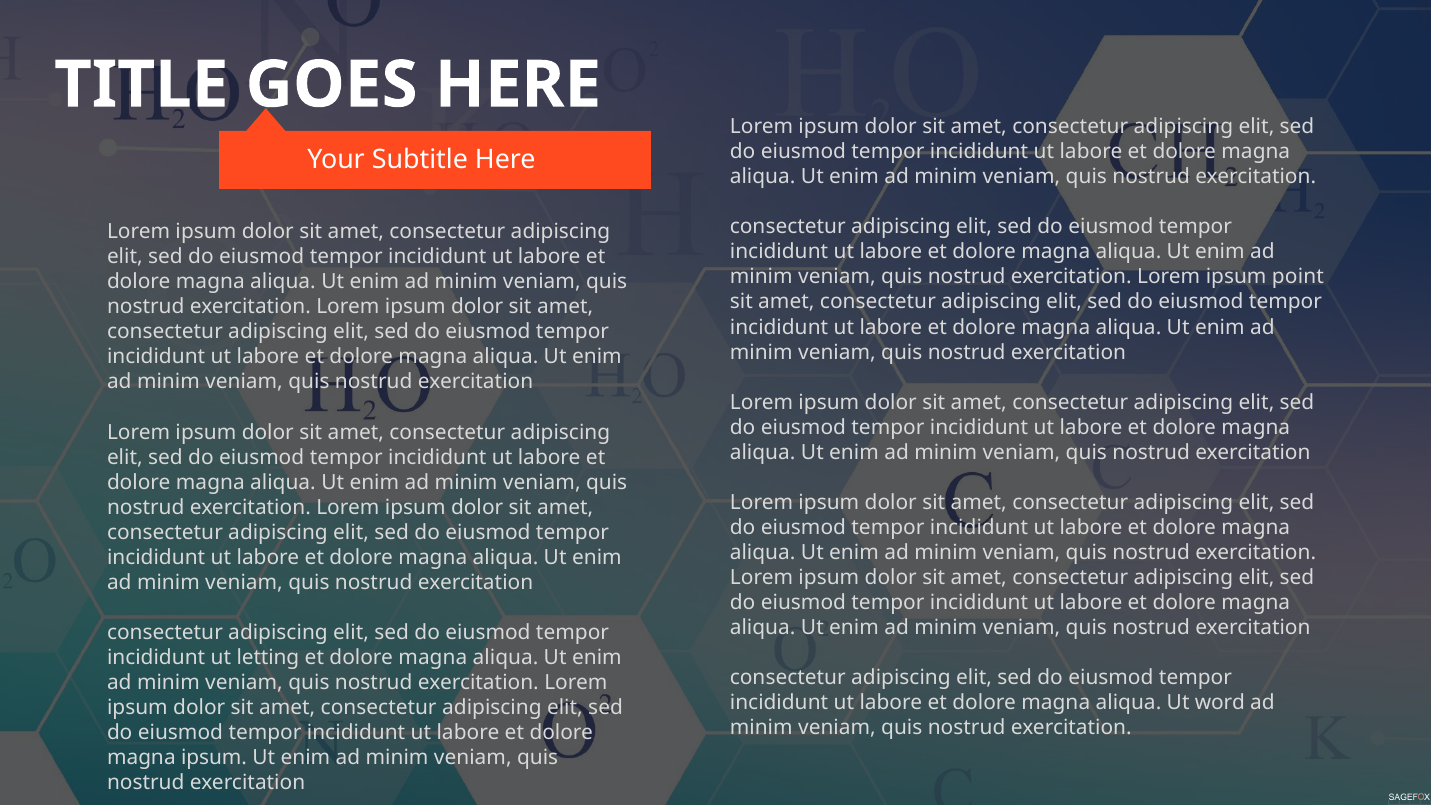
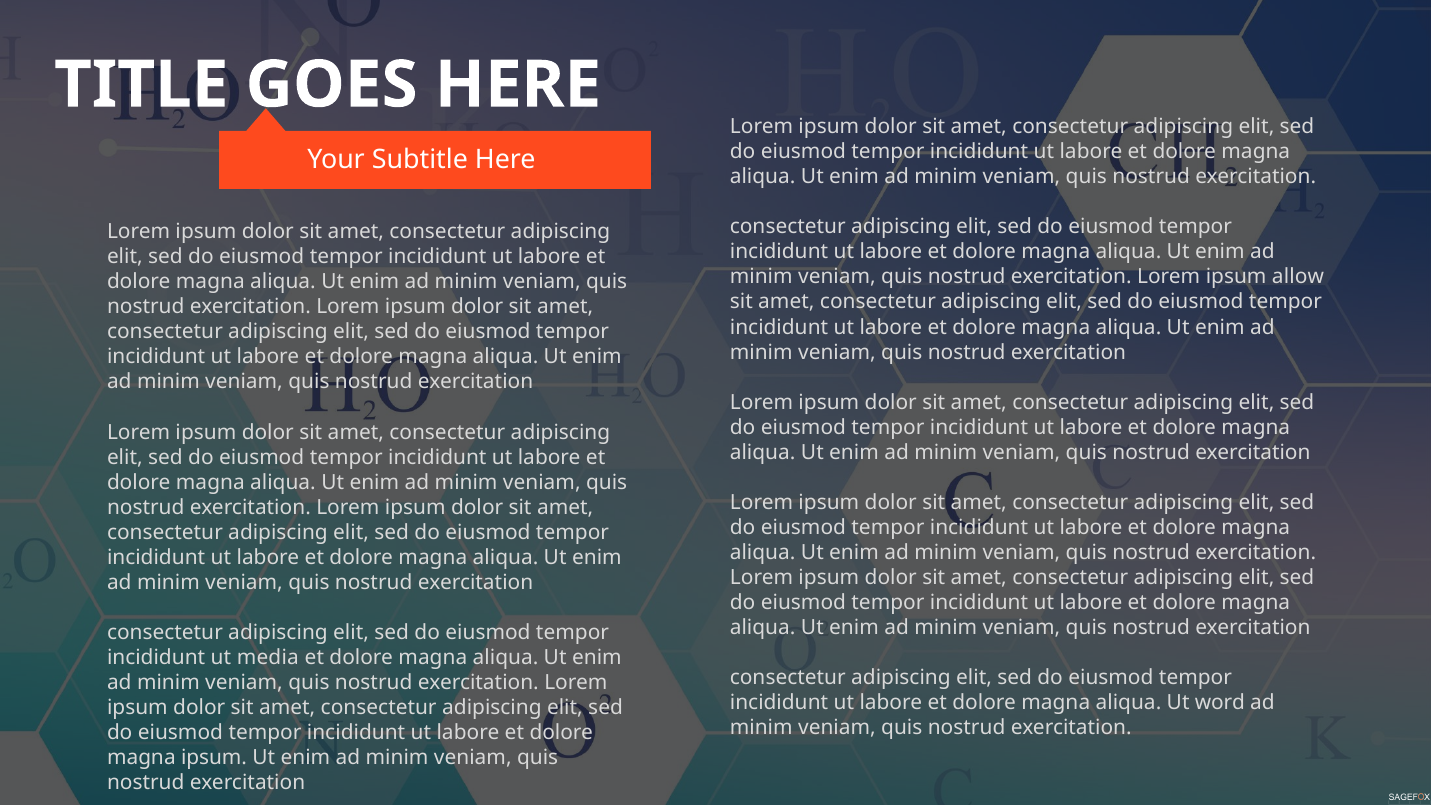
point: point -> allow
letting: letting -> media
